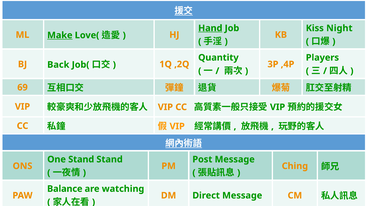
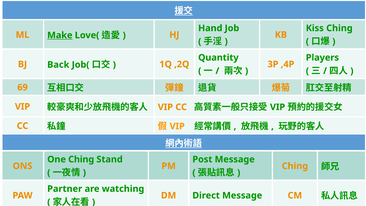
Hand underline: present -> none
Kiss Night: Night -> Ching
One Stand: Stand -> Ching
Balance at (65, 189): Balance -> Partner
